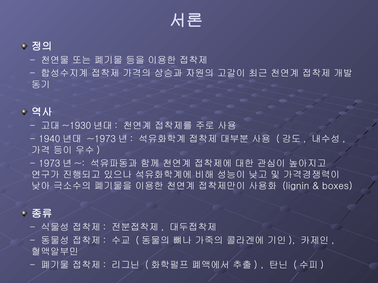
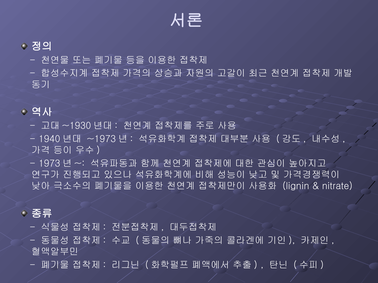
boxes: boxes -> nitrate
